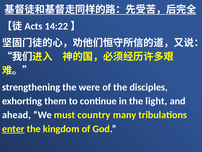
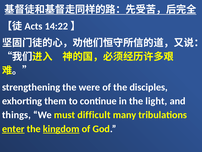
ahead: ahead -> things
country: country -> difficult
kingdom underline: none -> present
